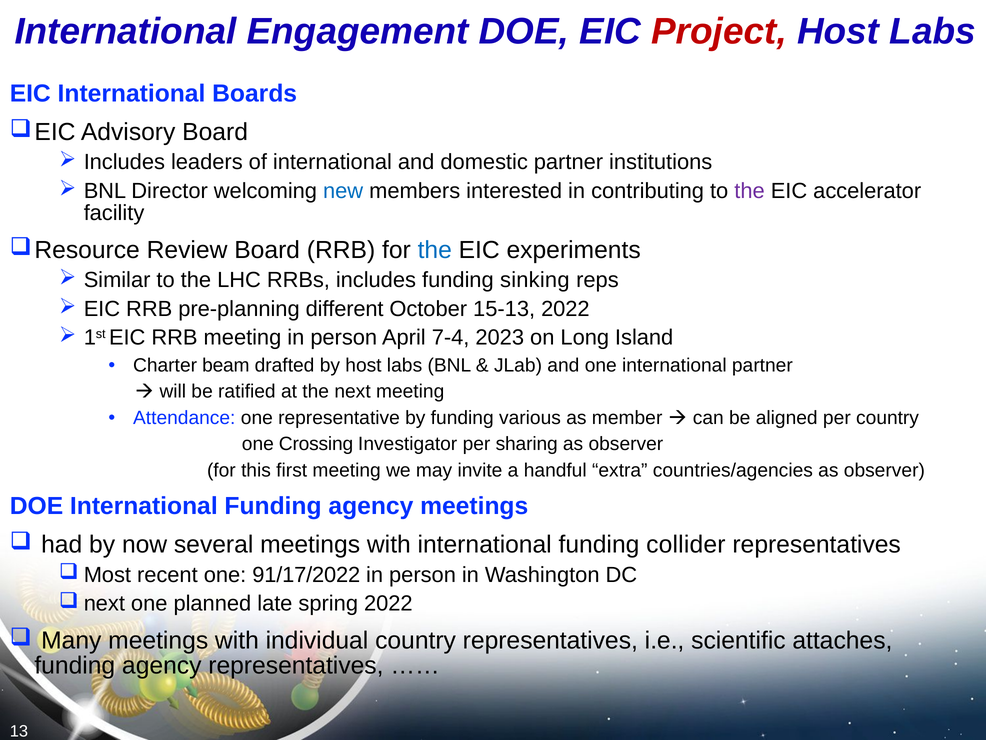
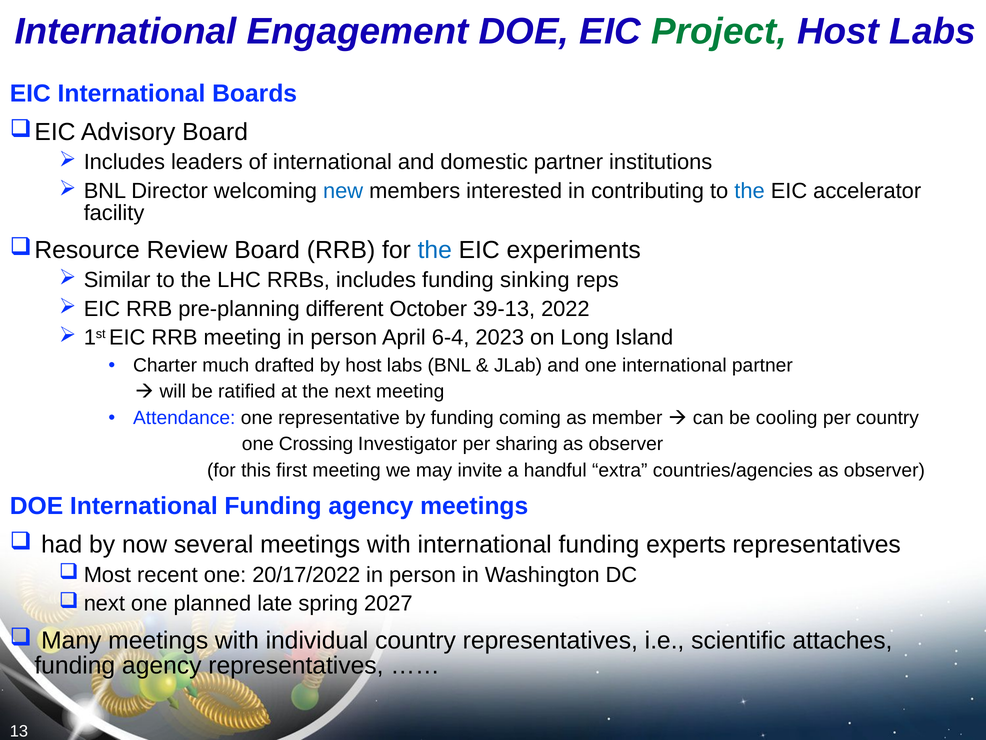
Project colour: red -> green
the at (750, 191) colour: purple -> blue
15-13: 15-13 -> 39-13
7-4: 7-4 -> 6-4
beam: beam -> much
various: various -> coming
aligned: aligned -> cooling
collider: collider -> experts
91/17/2022: 91/17/2022 -> 20/17/2022
spring 2022: 2022 -> 2027
